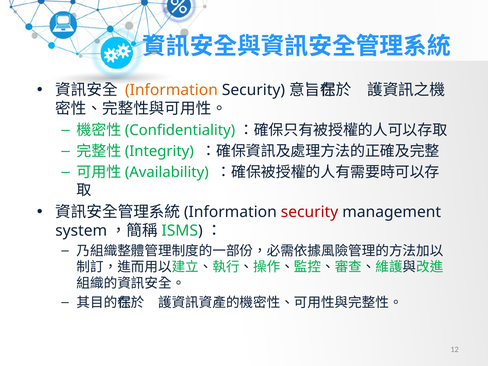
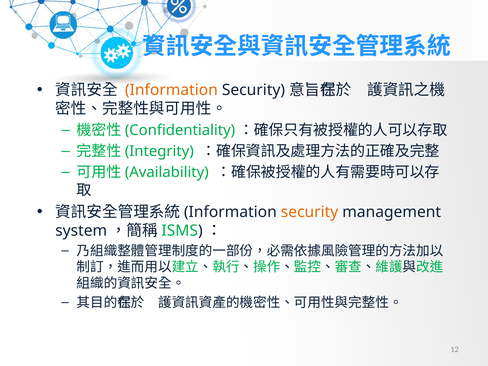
security at (310, 212) colour: red -> orange
